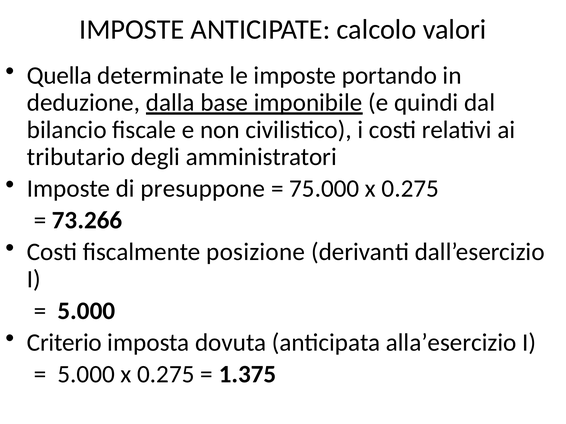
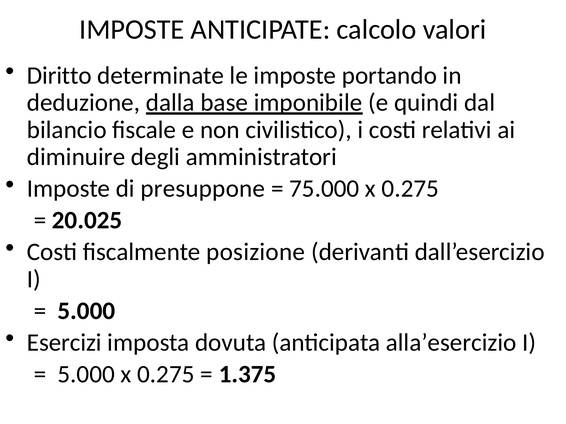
Quella: Quella -> Diritto
tributario: tributario -> diminuire
73.266: 73.266 -> 20.025
Criterio: Criterio -> Esercizi
